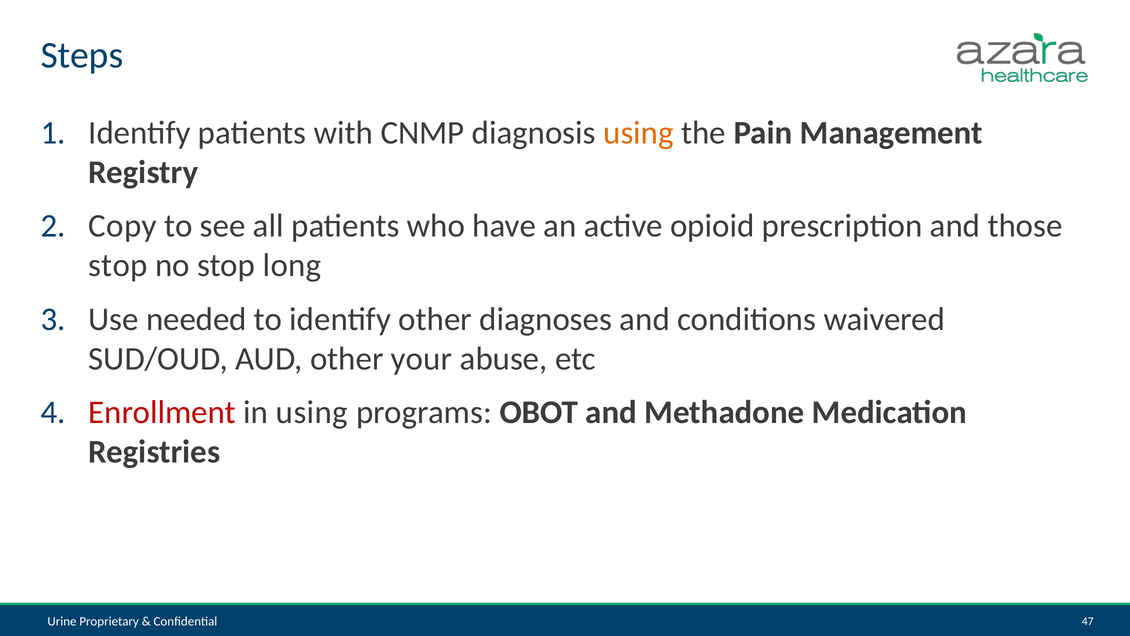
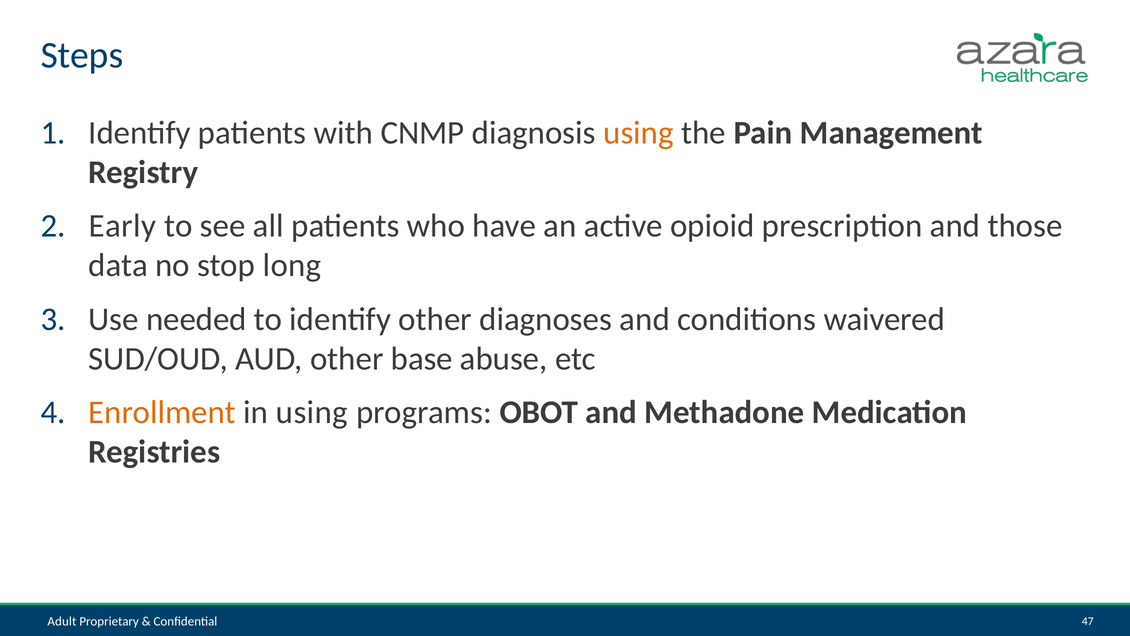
Copy: Copy -> Early
stop at (118, 265): stop -> data
your: your -> base
Enrollment colour: red -> orange
Urine: Urine -> Adult
